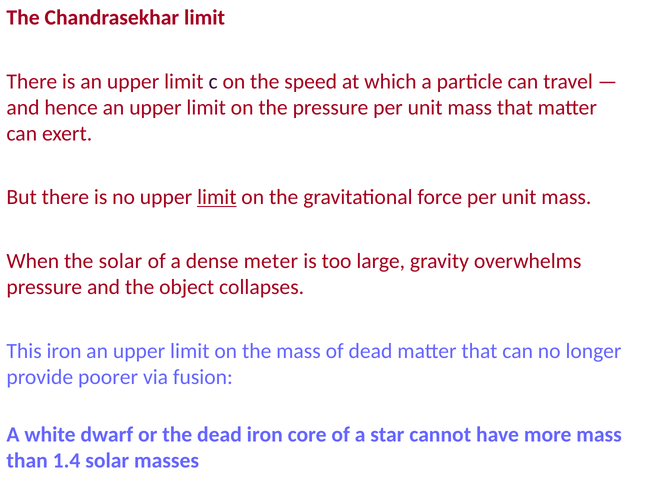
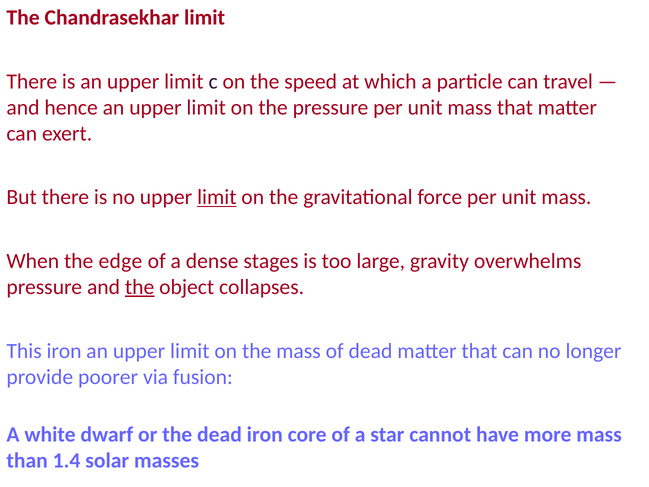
the solar: solar -> edge
meter: meter -> stages
the at (140, 287) underline: none -> present
